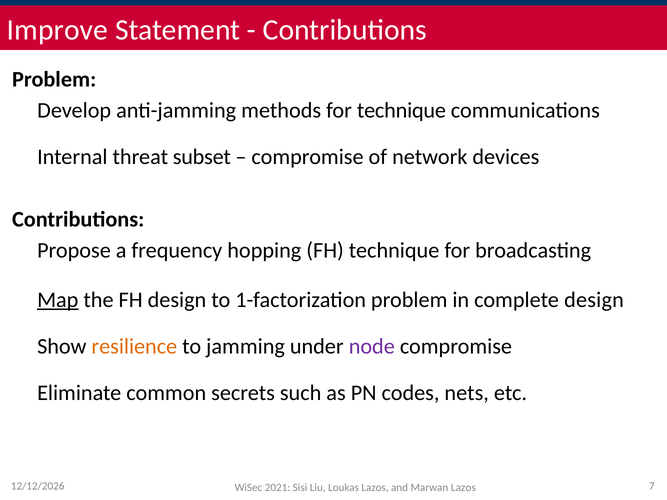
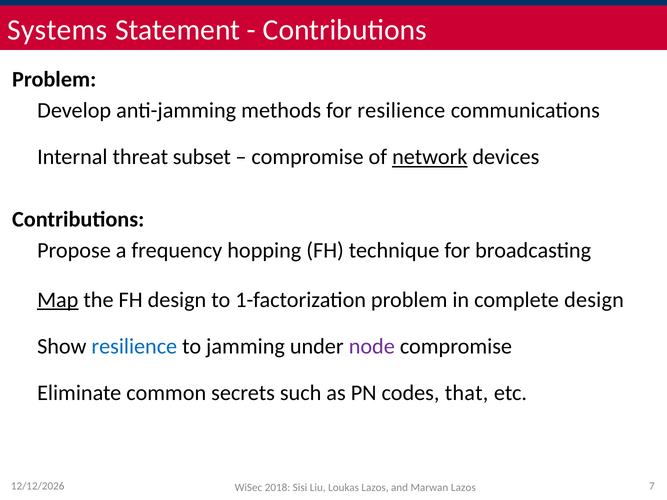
Improve: Improve -> Systems
for technique: technique -> resilience
network underline: none -> present
resilience at (134, 347) colour: orange -> blue
nets: nets -> that
2021: 2021 -> 2018
